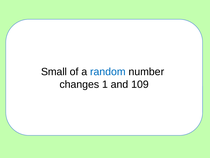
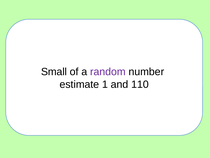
random colour: blue -> purple
changes: changes -> estimate
109: 109 -> 110
